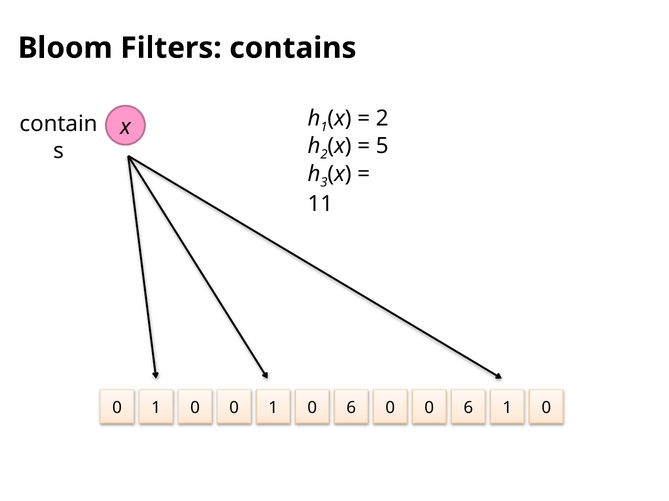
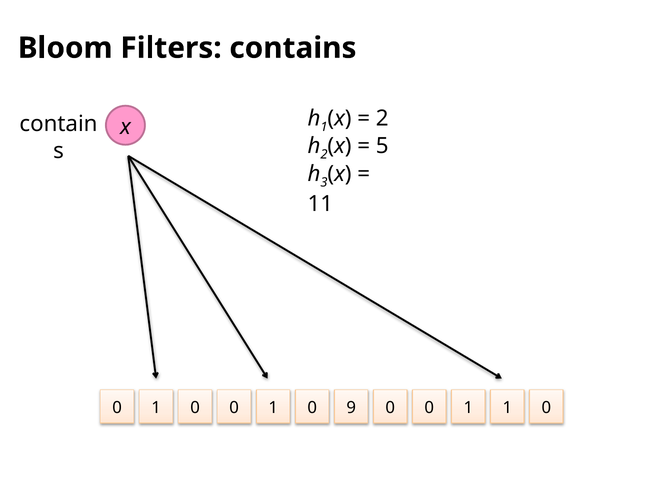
1 0 6: 6 -> 9
6 at (468, 408): 6 -> 1
